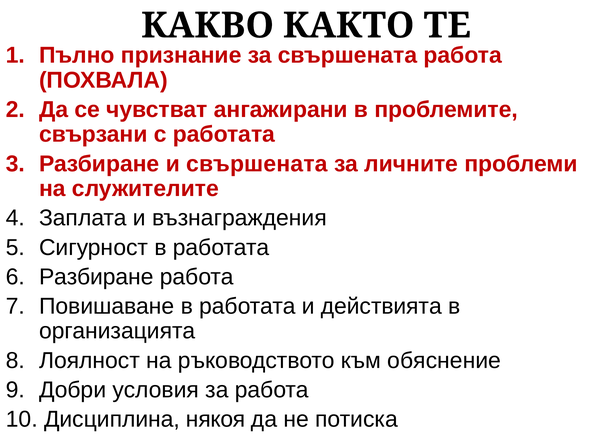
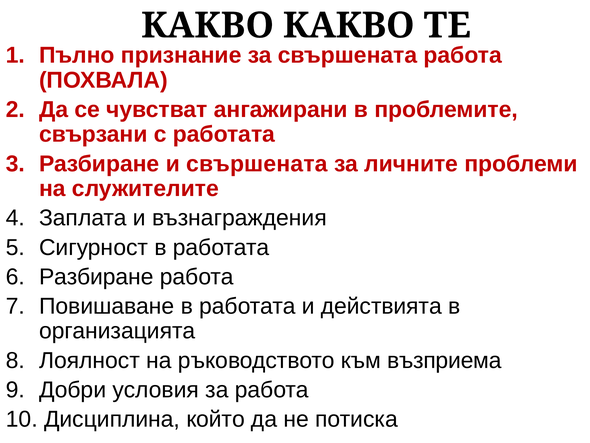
КАКВО КАКТО: КАКТО -> КАКВО
обяснение: обяснение -> възприема
някоя: някоя -> който
